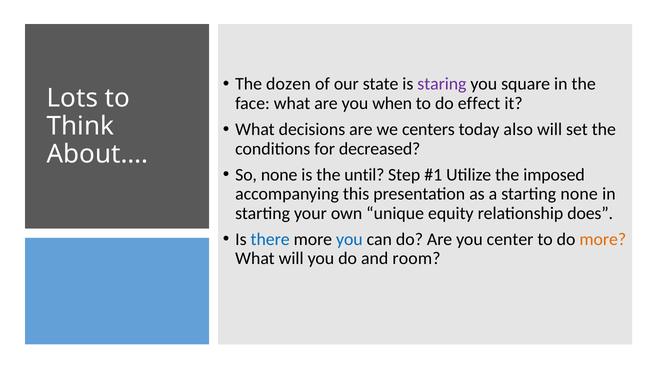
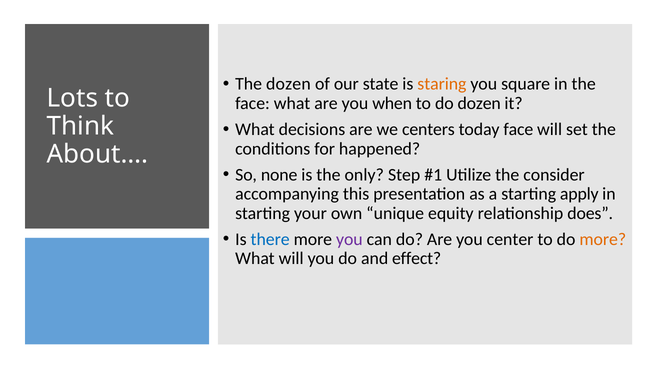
staring colour: purple -> orange
do effect: effect -> dozen
today also: also -> face
decreased: decreased -> happened
until: until -> only
imposed: imposed -> consider
starting none: none -> apply
you at (349, 240) colour: blue -> purple
room: room -> effect
